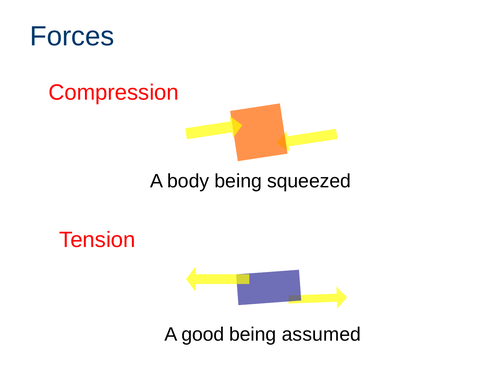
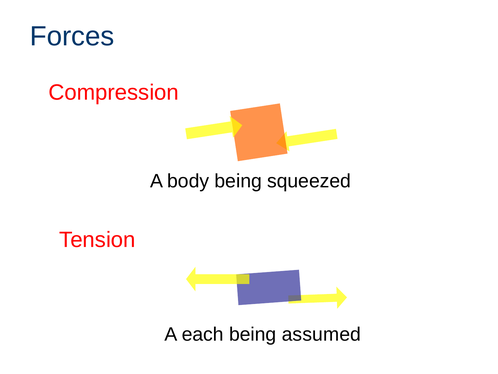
good: good -> each
